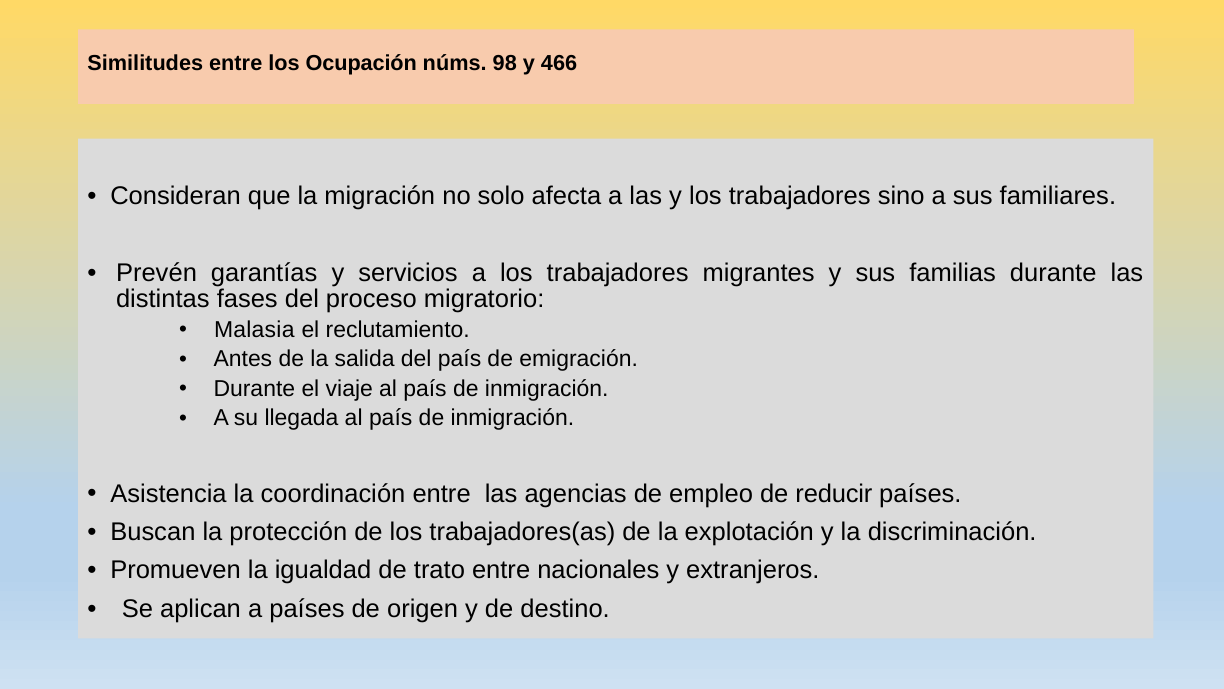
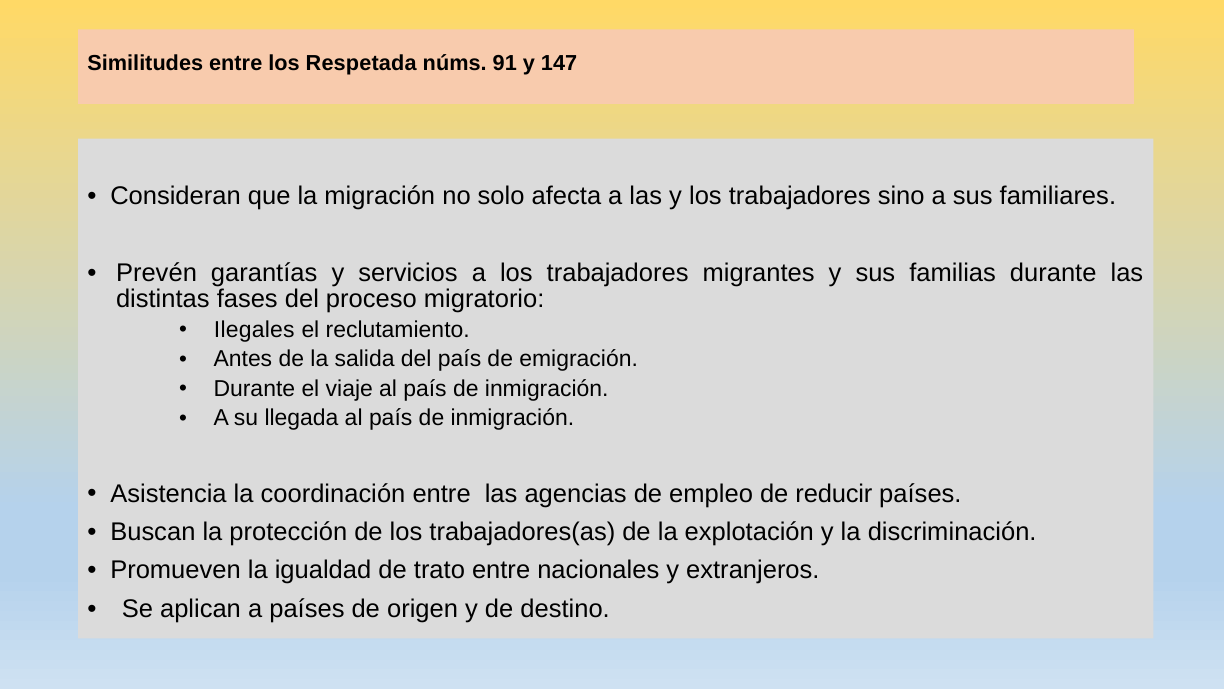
Ocupación: Ocupación -> Respetada
98: 98 -> 91
466: 466 -> 147
Malasia: Malasia -> Ilegales
